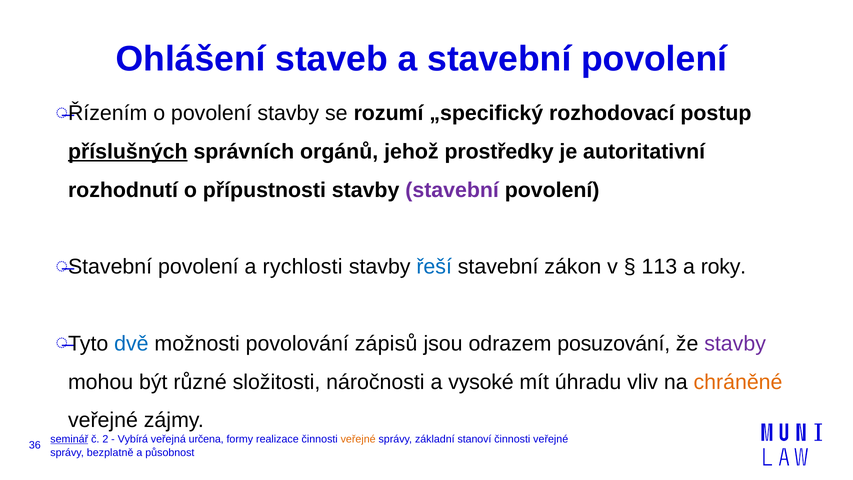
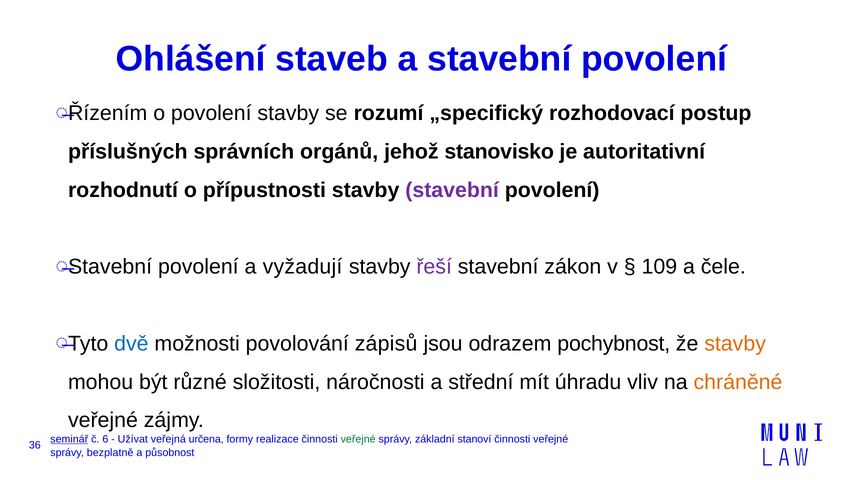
příslušných underline: present -> none
prostředky: prostředky -> stanovisko
rychlosti: rychlosti -> vyžadují
řeší colour: blue -> purple
113: 113 -> 109
roky: roky -> čele
posuzování: posuzování -> pochybnost
stavby at (735, 343) colour: purple -> orange
vysoké: vysoké -> střední
2: 2 -> 6
Vybírá: Vybírá -> Užívat
veřejné at (358, 439) colour: orange -> green
